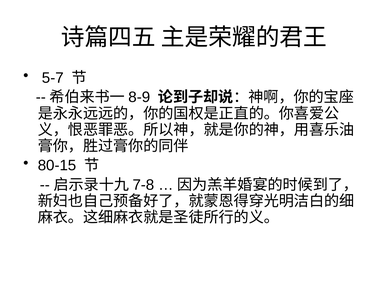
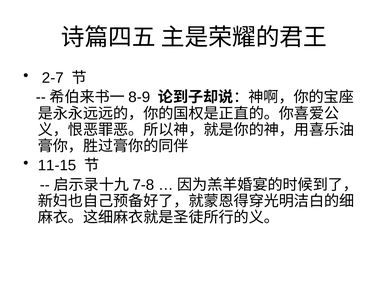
5-7: 5-7 -> 2-7
80-15: 80-15 -> 11-15
